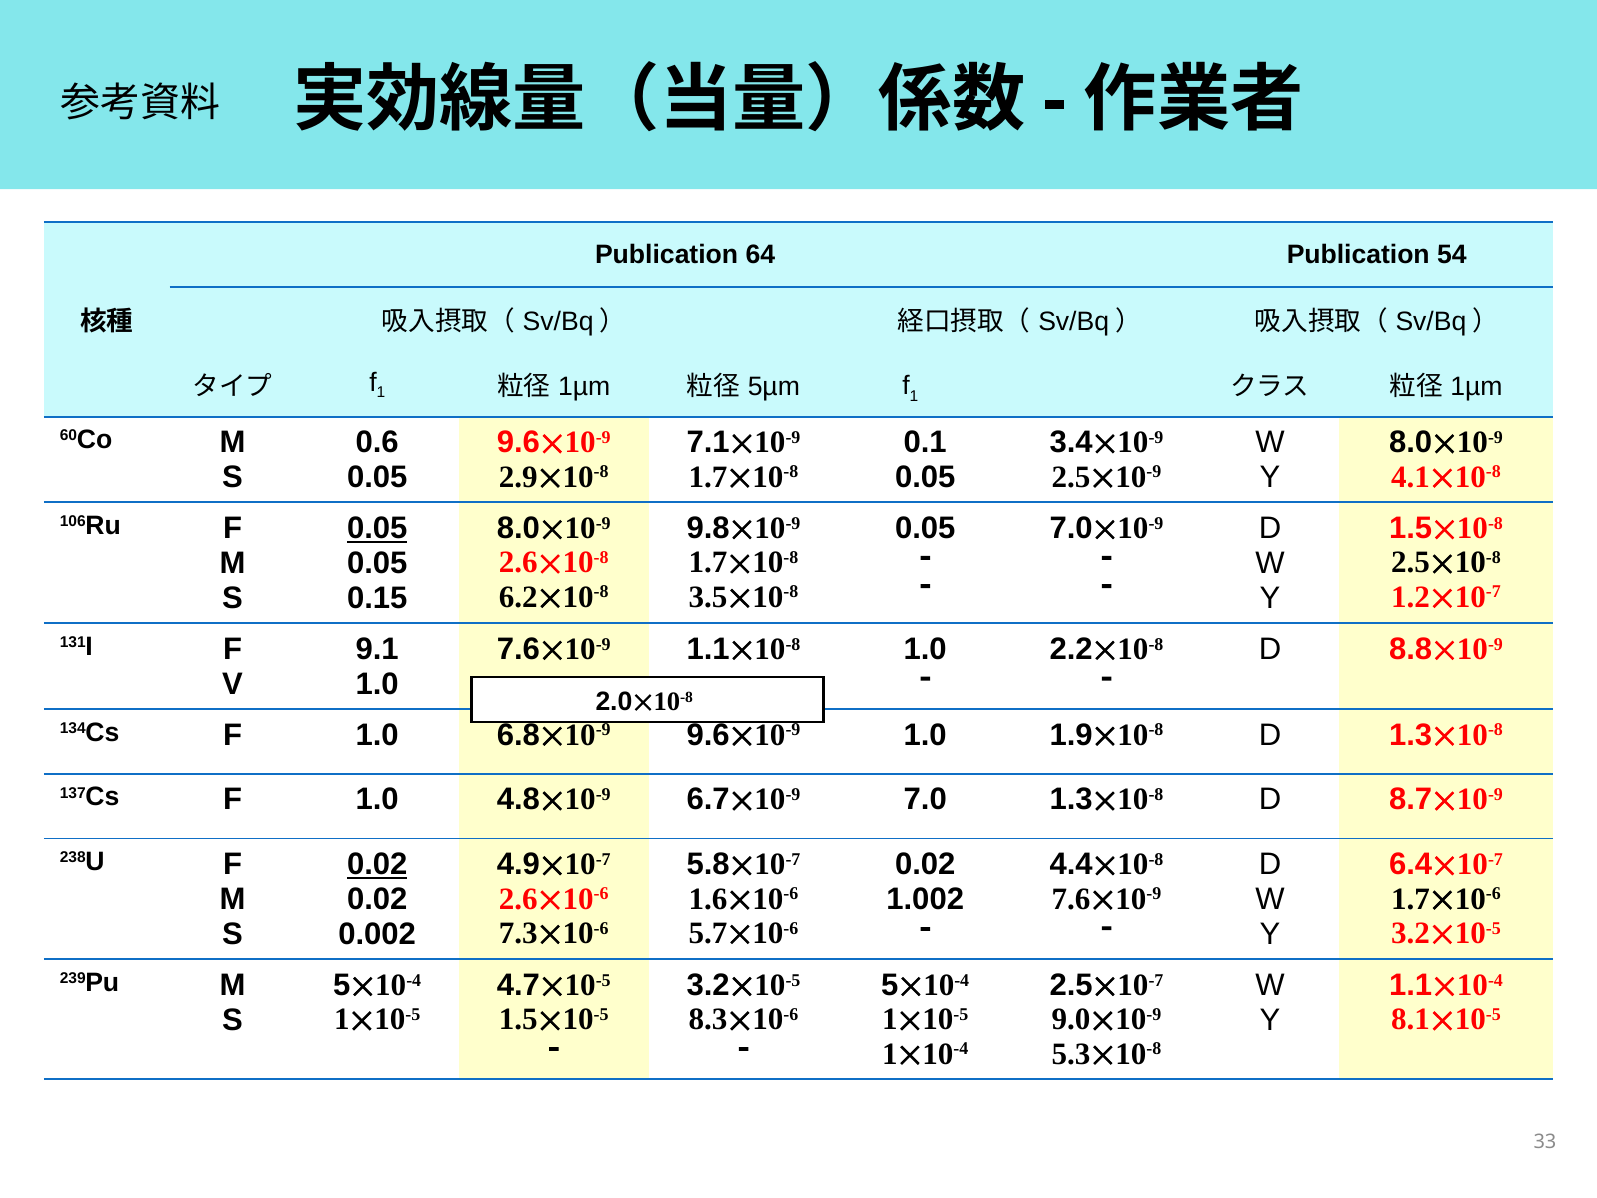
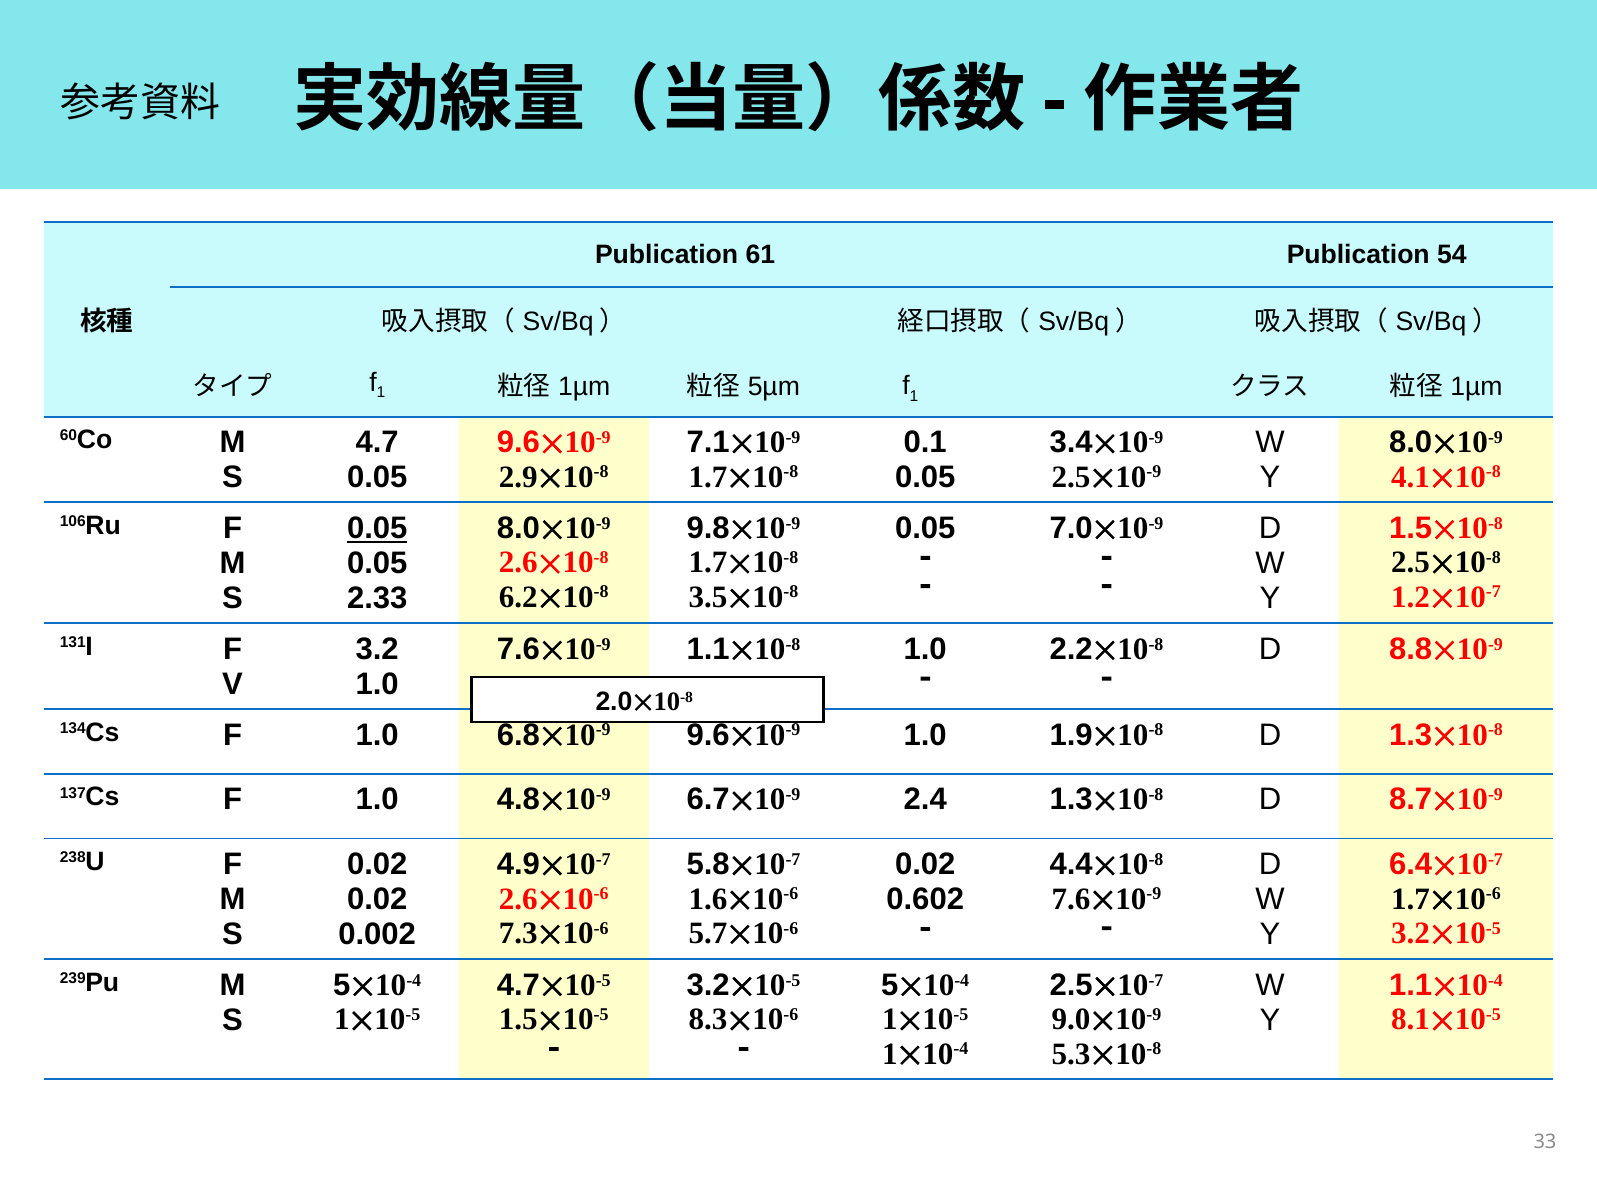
64: 64 -> 61
0.6: 0.6 -> 4.7
0.15: 0.15 -> 2.33
9.1: 9.1 -> 3.2
7.0: 7.0 -> 2.4
0.02 at (377, 864) underline: present -> none
1.002: 1.002 -> 0.602
